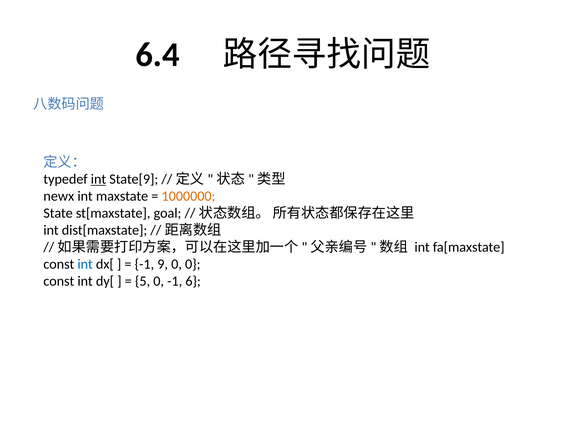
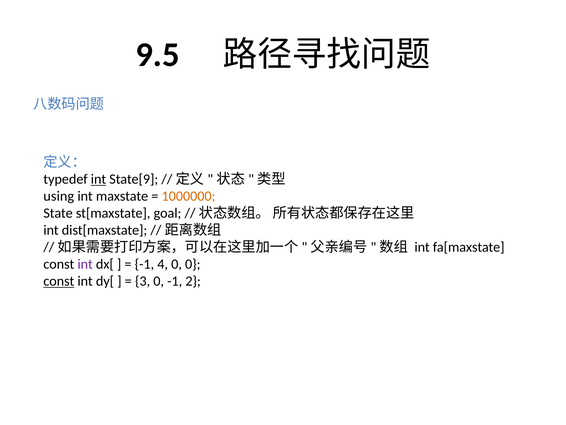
6.4: 6.4 -> 9.5
newx: newx -> using
int at (85, 264) colour: blue -> purple
9: 9 -> 4
const at (59, 281) underline: none -> present
5: 5 -> 3
6: 6 -> 2
